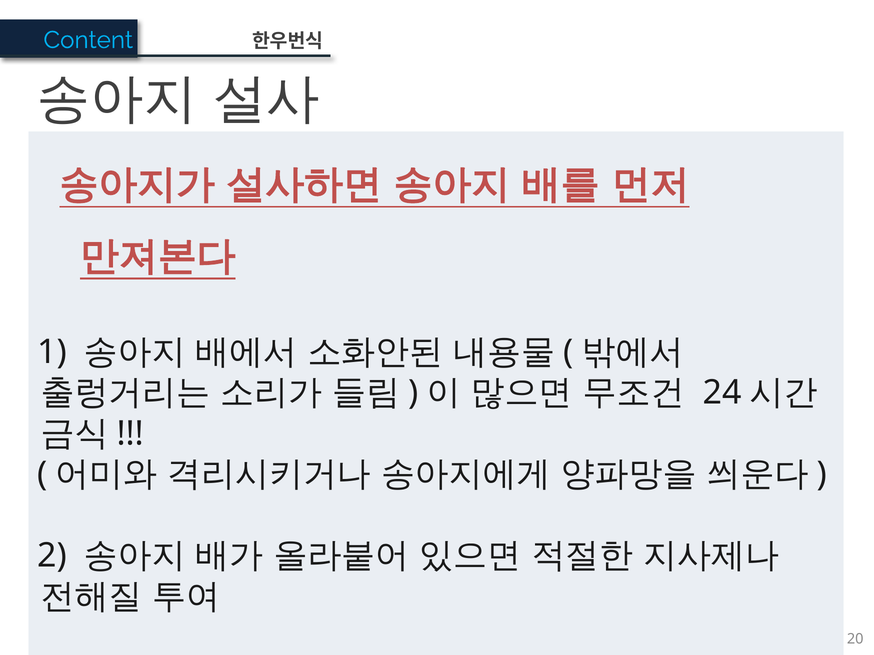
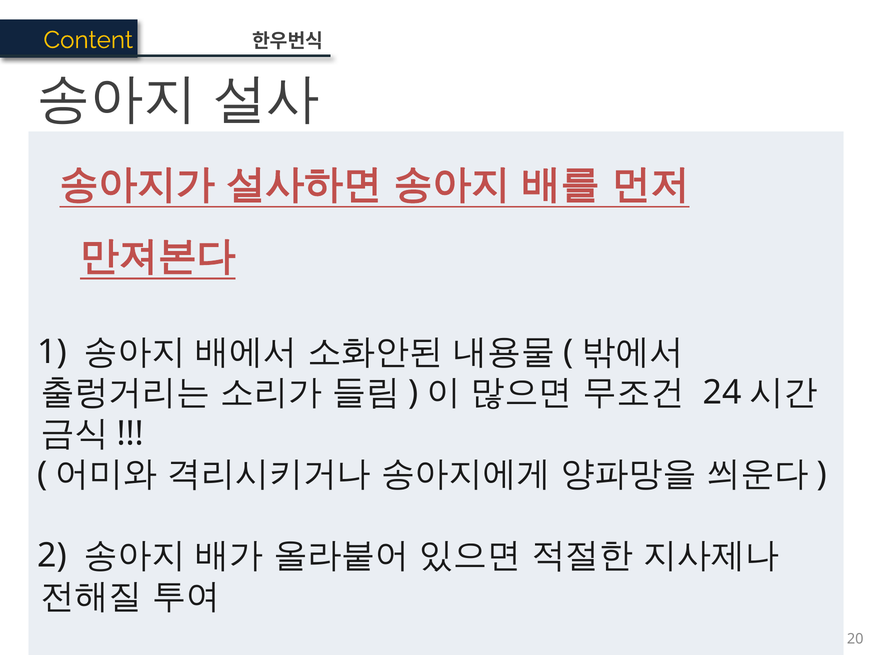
Content colour: light blue -> yellow
